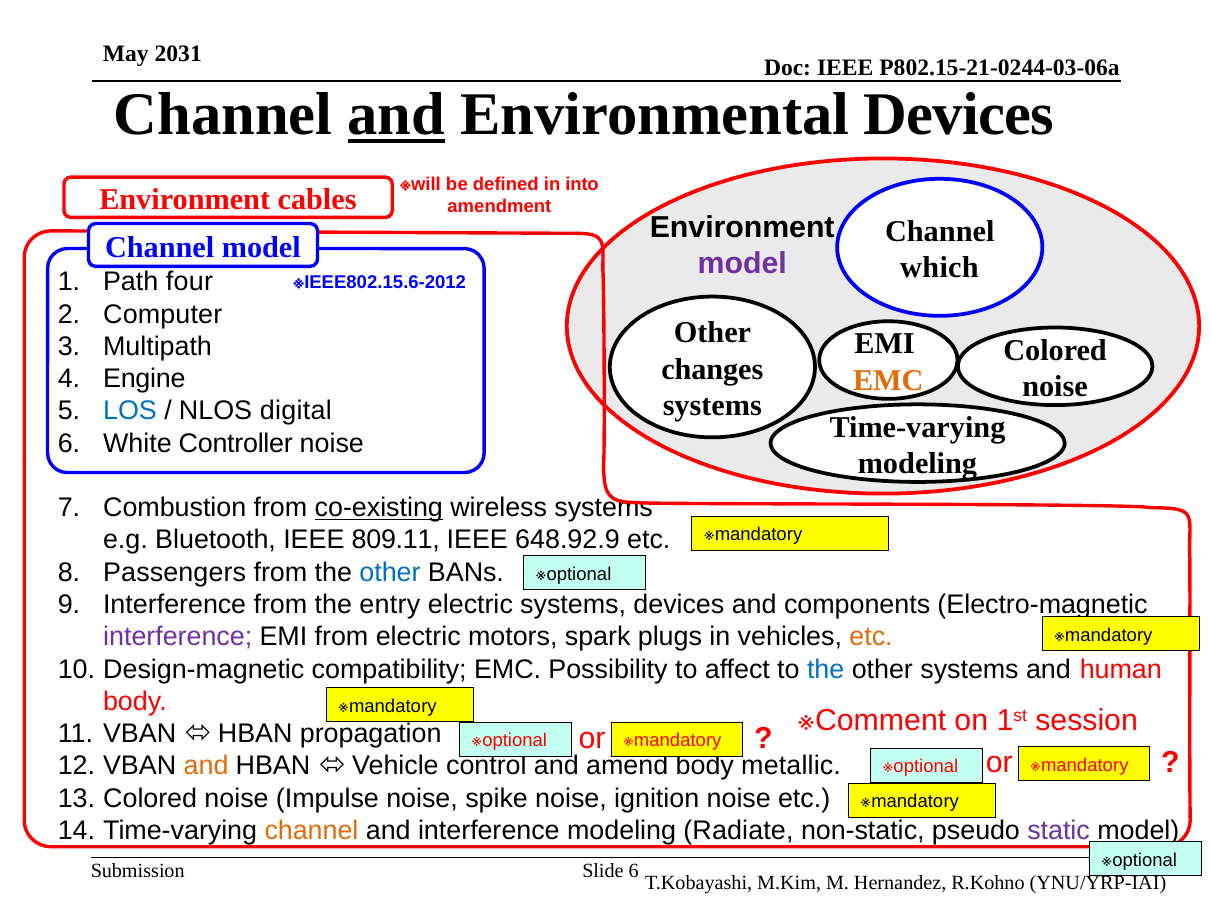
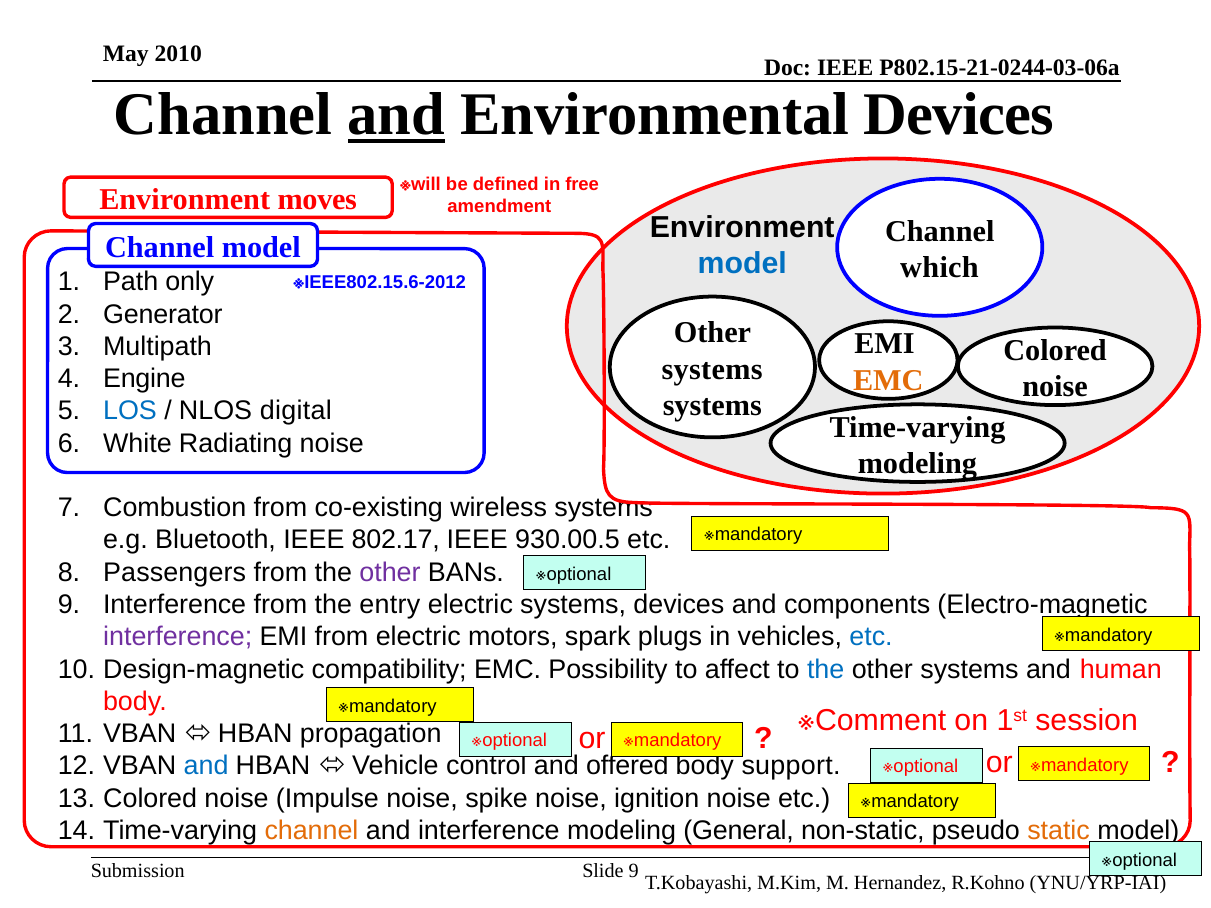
2031: 2031 -> 2010
into: into -> free
cables: cables -> moves
model at (742, 264) colour: purple -> blue
four: four -> only
Computer: Computer -> Generator
changes at (712, 369): changes -> systems
Controller: Controller -> Radiating
co-existing underline: present -> none
809.11: 809.11 -> 802.17
648.92.9: 648.92.9 -> 930.00.5
other at (390, 573) colour: blue -> purple
etc at (871, 637) colour: orange -> blue
and at (206, 766) colour: orange -> blue
amend: amend -> offered
metallic: metallic -> support
Radiate: Radiate -> General
static colour: purple -> orange
Slide 6: 6 -> 9
